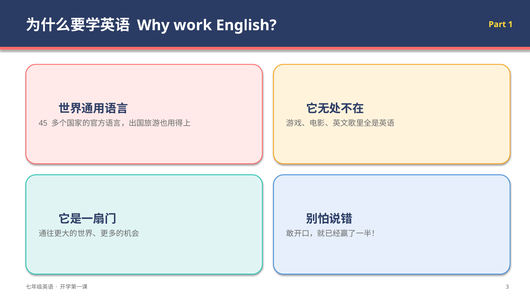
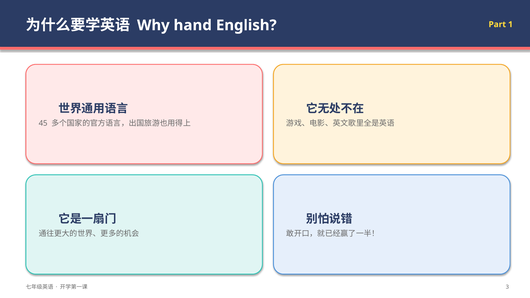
work: work -> hand
